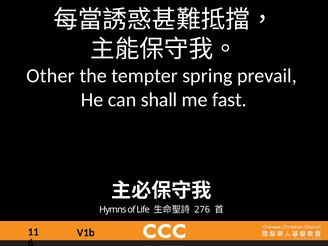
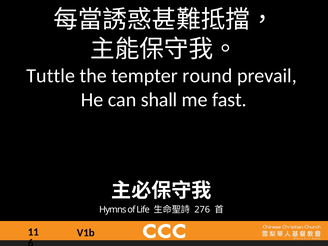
Other: Other -> Tuttle
spring: spring -> round
